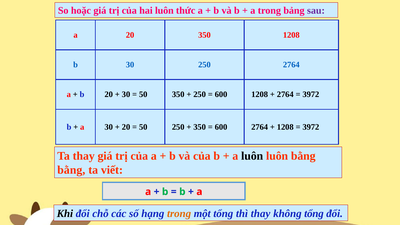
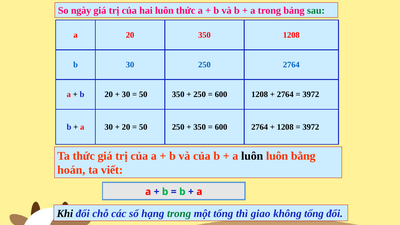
hoặc: hoặc -> ngày
sau colour: purple -> green
Ta thay: thay -> thức
bằng at (71, 170): bằng -> hoán
trong at (179, 214) colour: orange -> green
thì thay: thay -> giao
